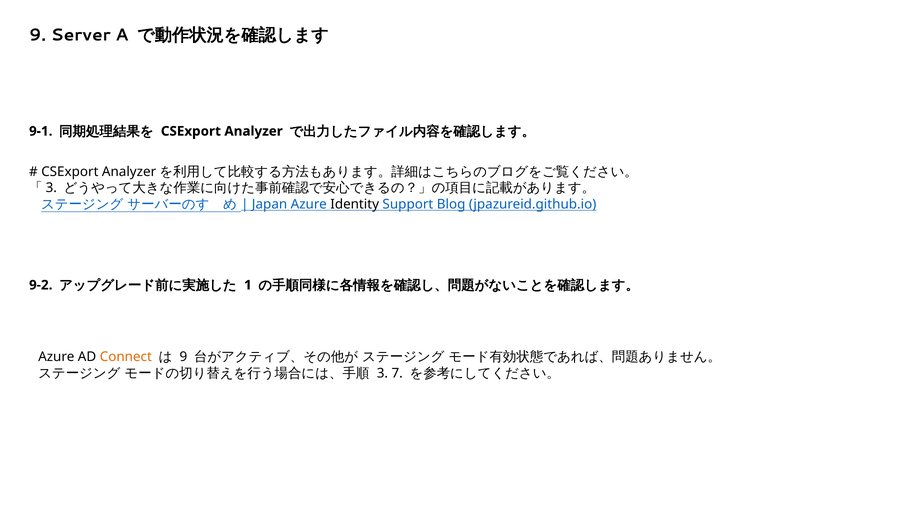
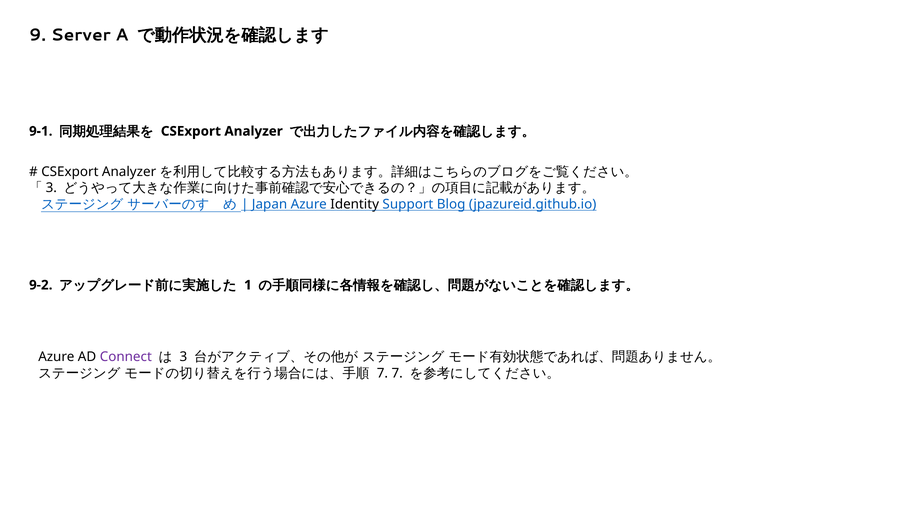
Connect colour: orange -> purple
9 at (183, 357): 9 -> 3
3 at (382, 373): 3 -> 7
